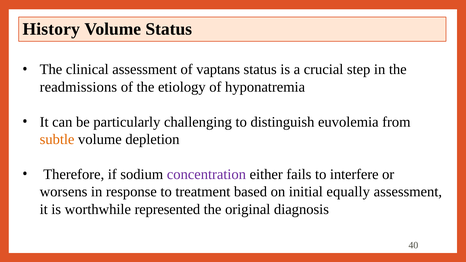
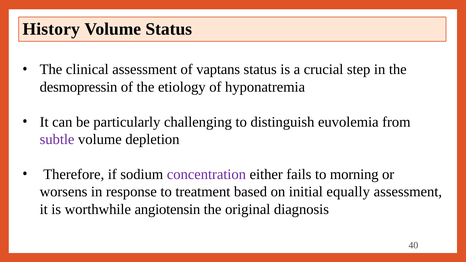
readmissions: readmissions -> desmopressin
subtle colour: orange -> purple
interfere: interfere -> morning
represented: represented -> angiotensin
